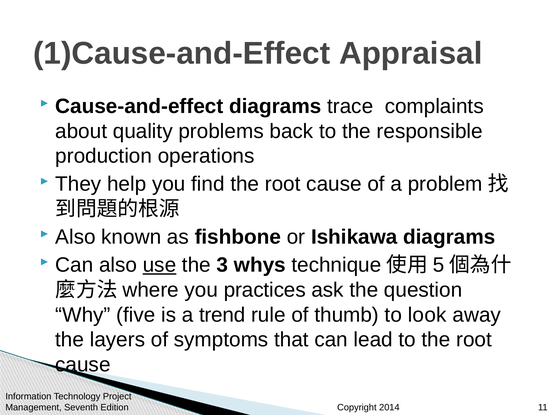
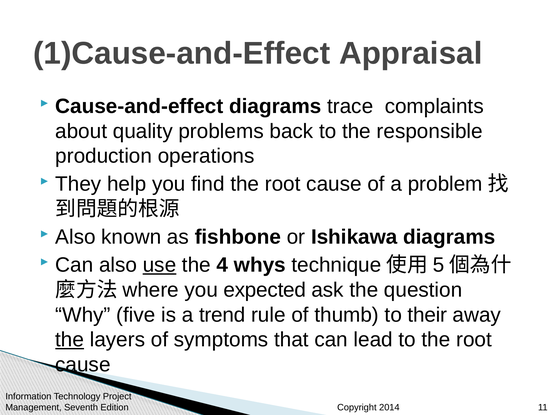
3: 3 -> 4
practices: practices -> expected
look: look -> their
the at (70, 340) underline: none -> present
